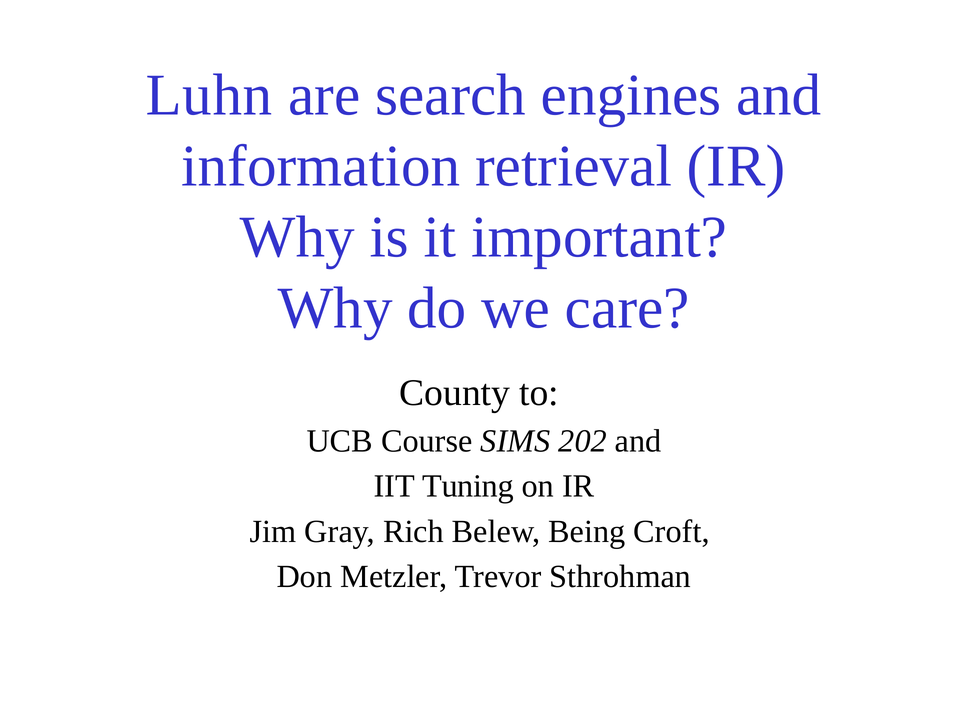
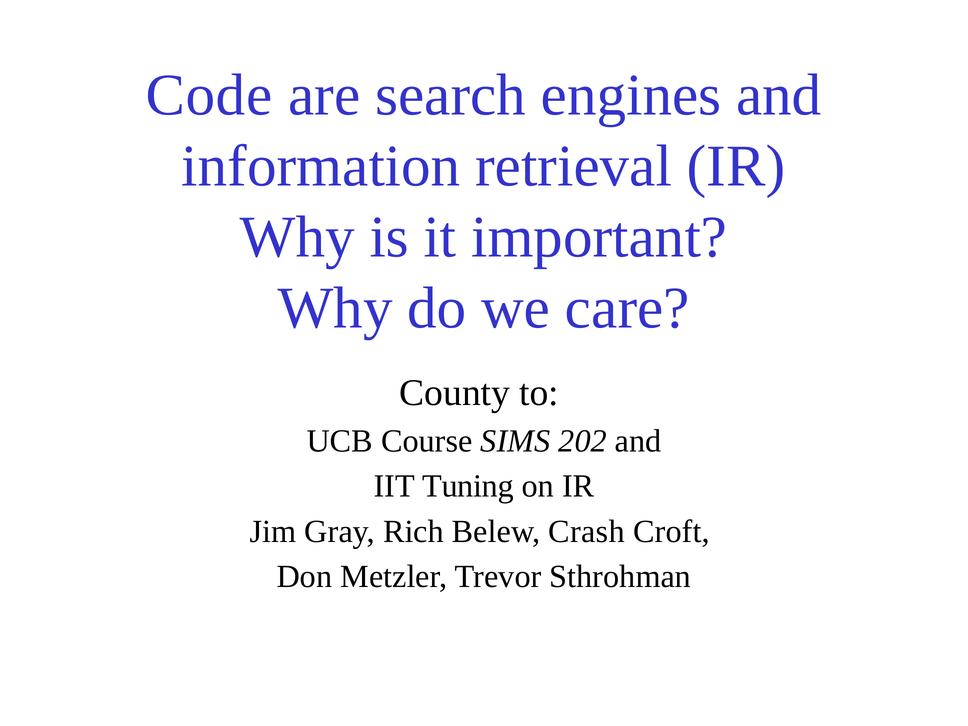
Luhn: Luhn -> Code
Being: Being -> Crash
